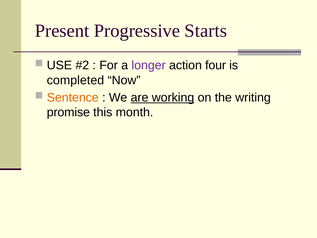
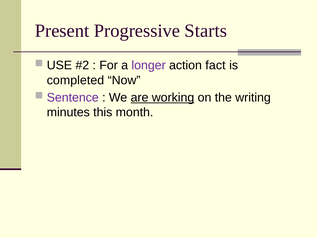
four: four -> fact
Sentence colour: orange -> purple
promise: promise -> minutes
